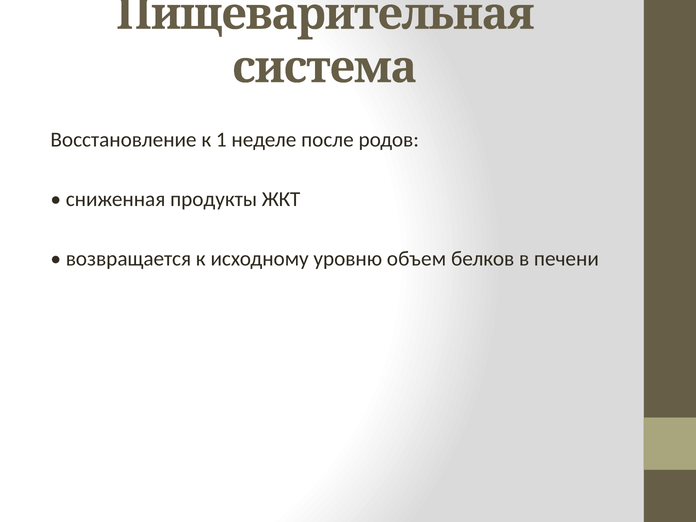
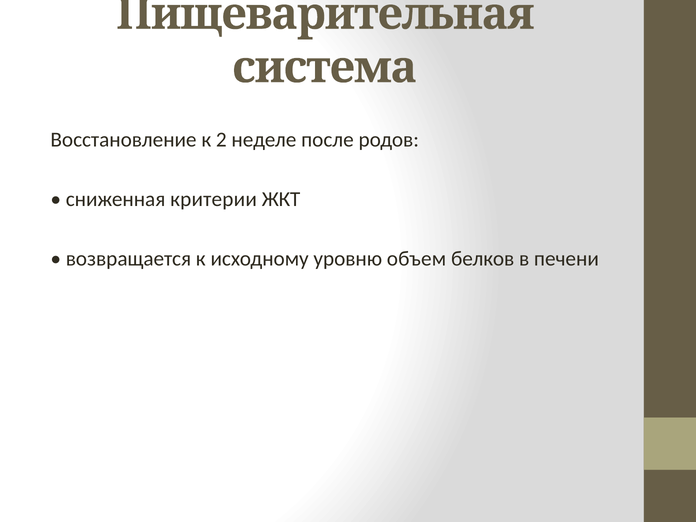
1: 1 -> 2
продукты: продукты -> критерии
